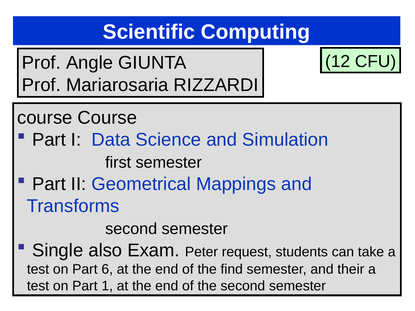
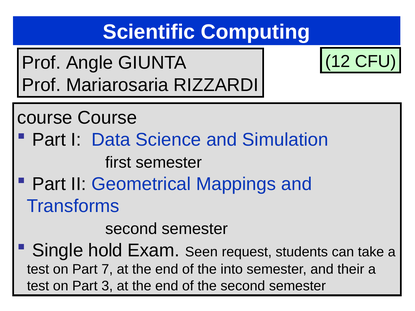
also: also -> hold
Peter: Peter -> Seen
6: 6 -> 7
find: find -> into
1: 1 -> 3
